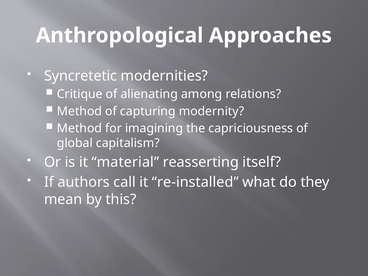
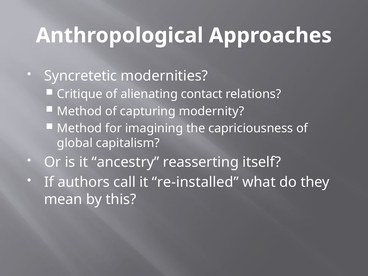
among: among -> contact
material: material -> ancestry
